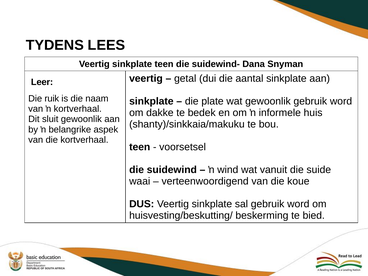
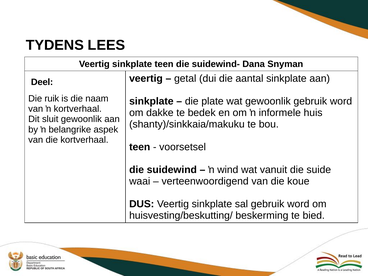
Leer: Leer -> Deel
